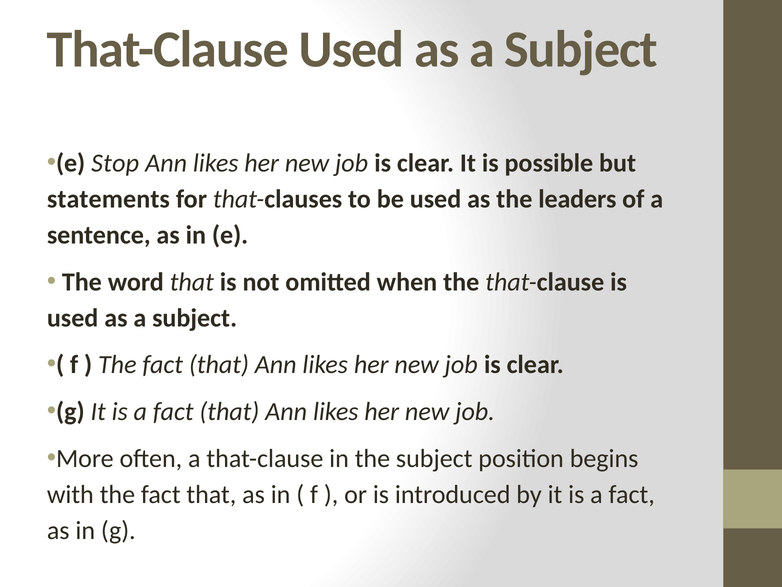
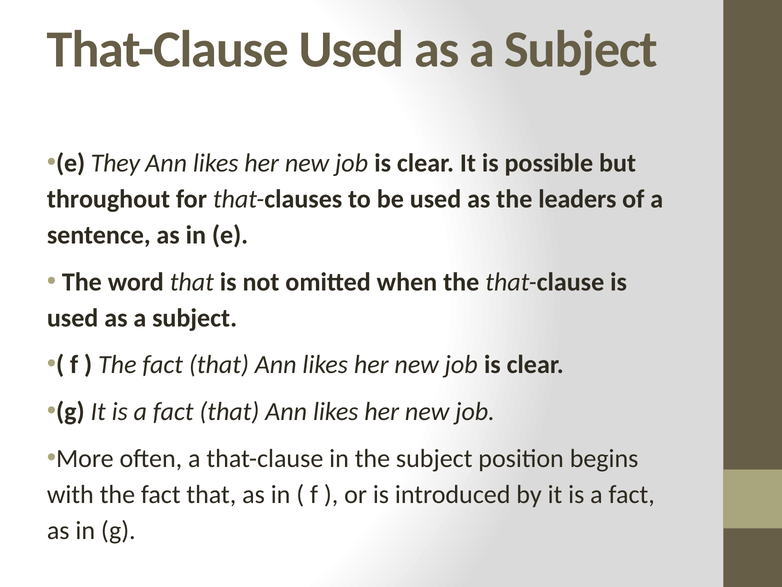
Stop: Stop -> They
statements: statements -> throughout
